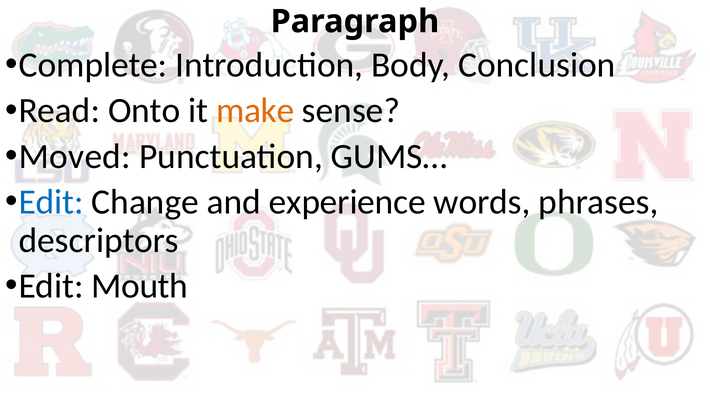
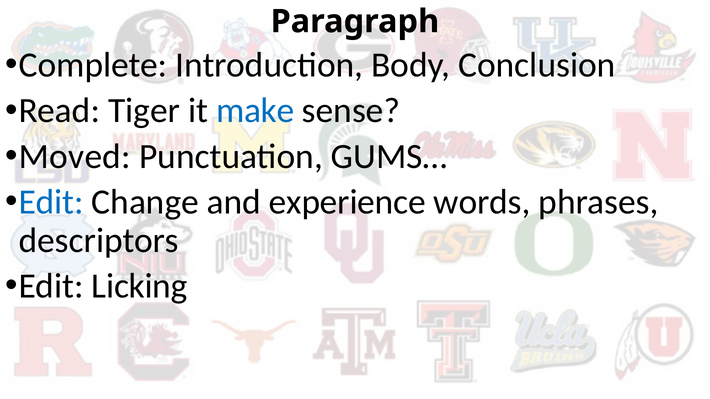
Onto: Onto -> Tiger
make colour: orange -> blue
Mouth: Mouth -> Licking
